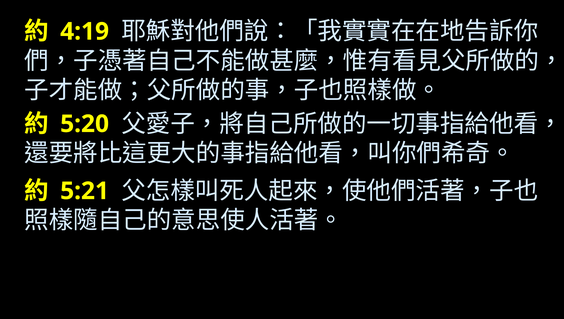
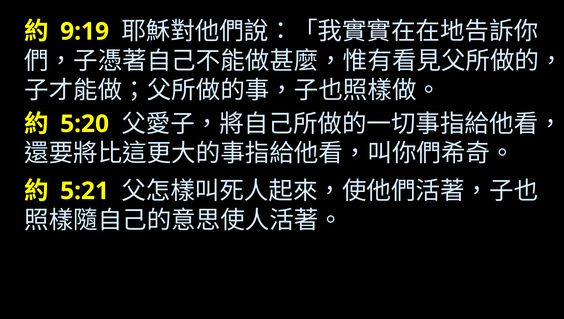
4:19: 4:19 -> 9:19
